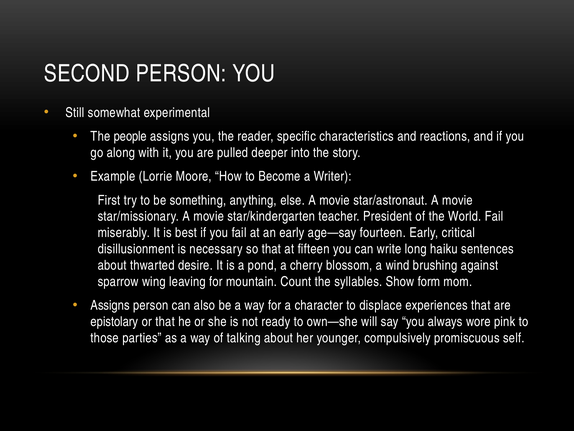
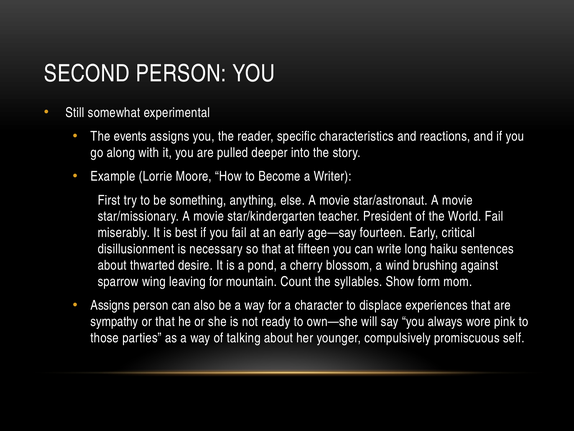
people: people -> events
epistolary: epistolary -> sympathy
